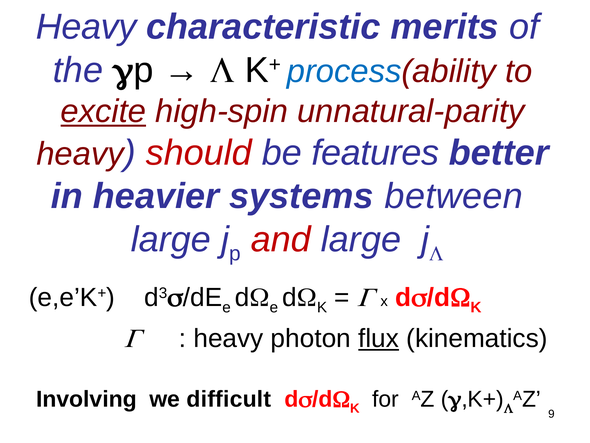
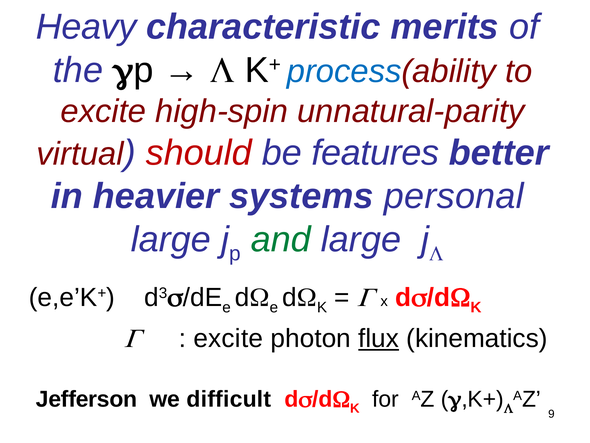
excite at (103, 111) underline: present -> none
heavy at (80, 154): heavy -> virtual
between: between -> personal
and colour: red -> green
heavy at (228, 338): heavy -> excite
Involving: Involving -> Jefferson
